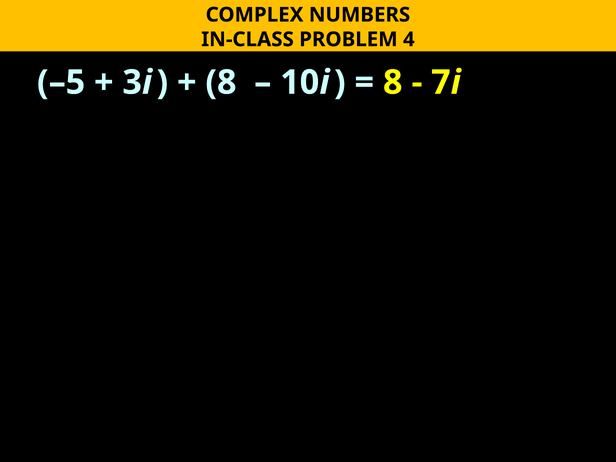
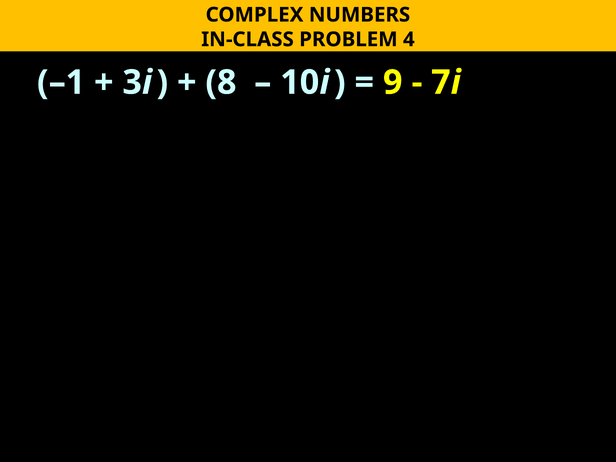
–5: –5 -> –1
8 at (393, 82): 8 -> 9
